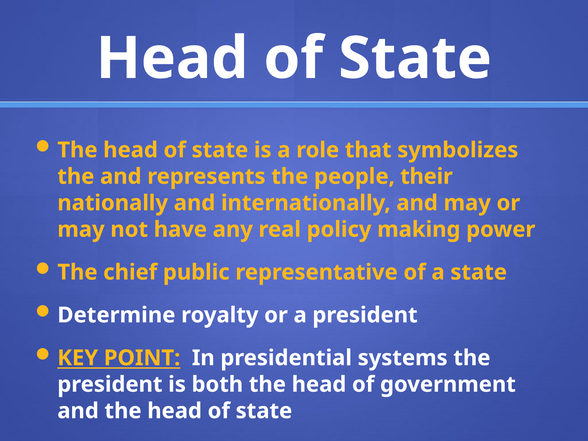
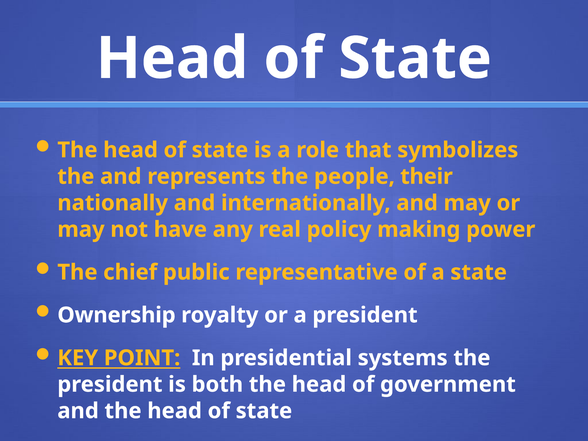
Determine: Determine -> Ownership
